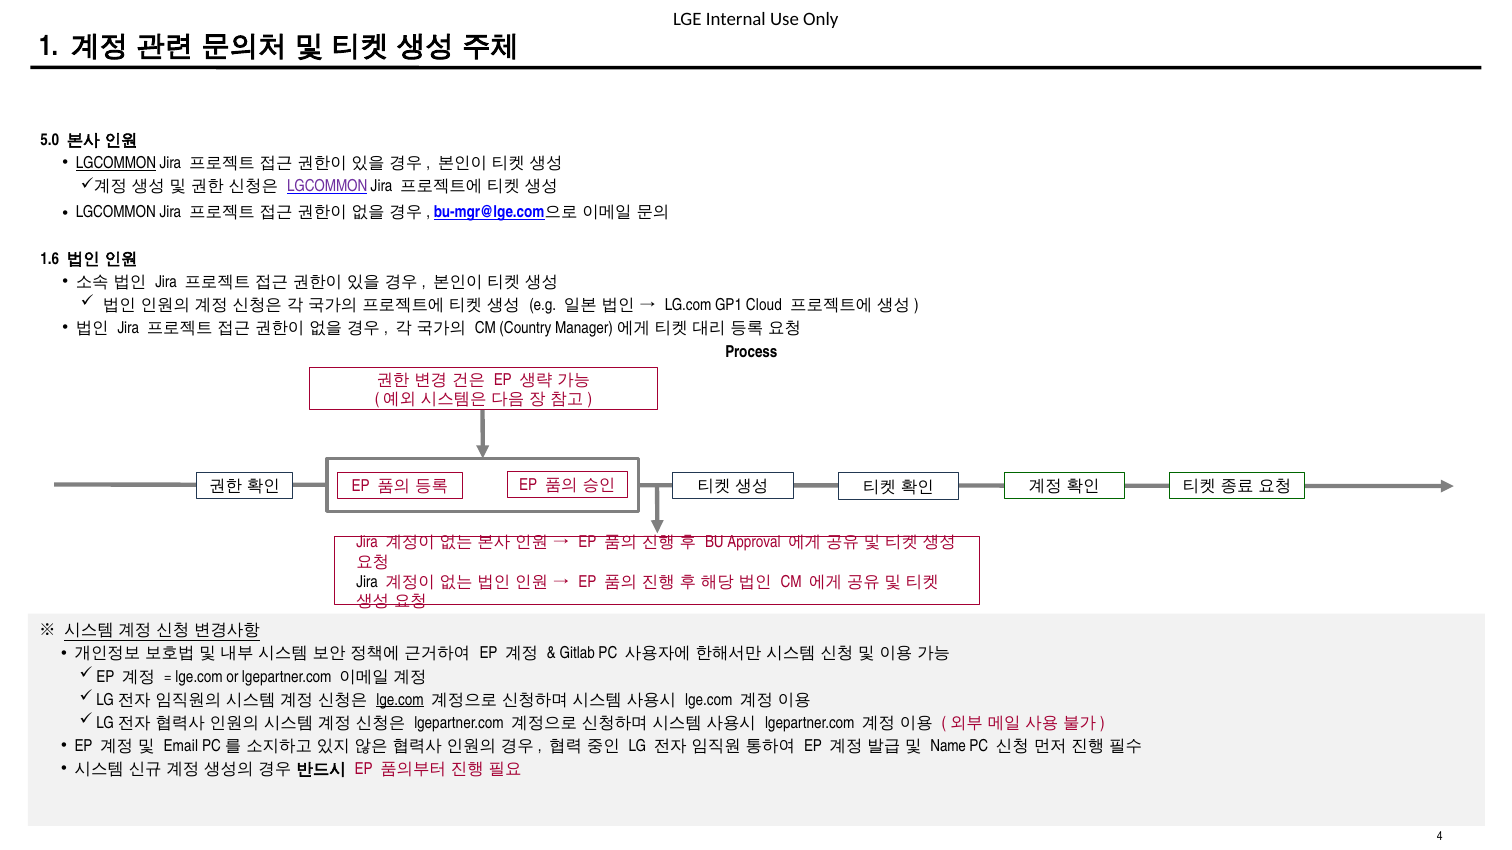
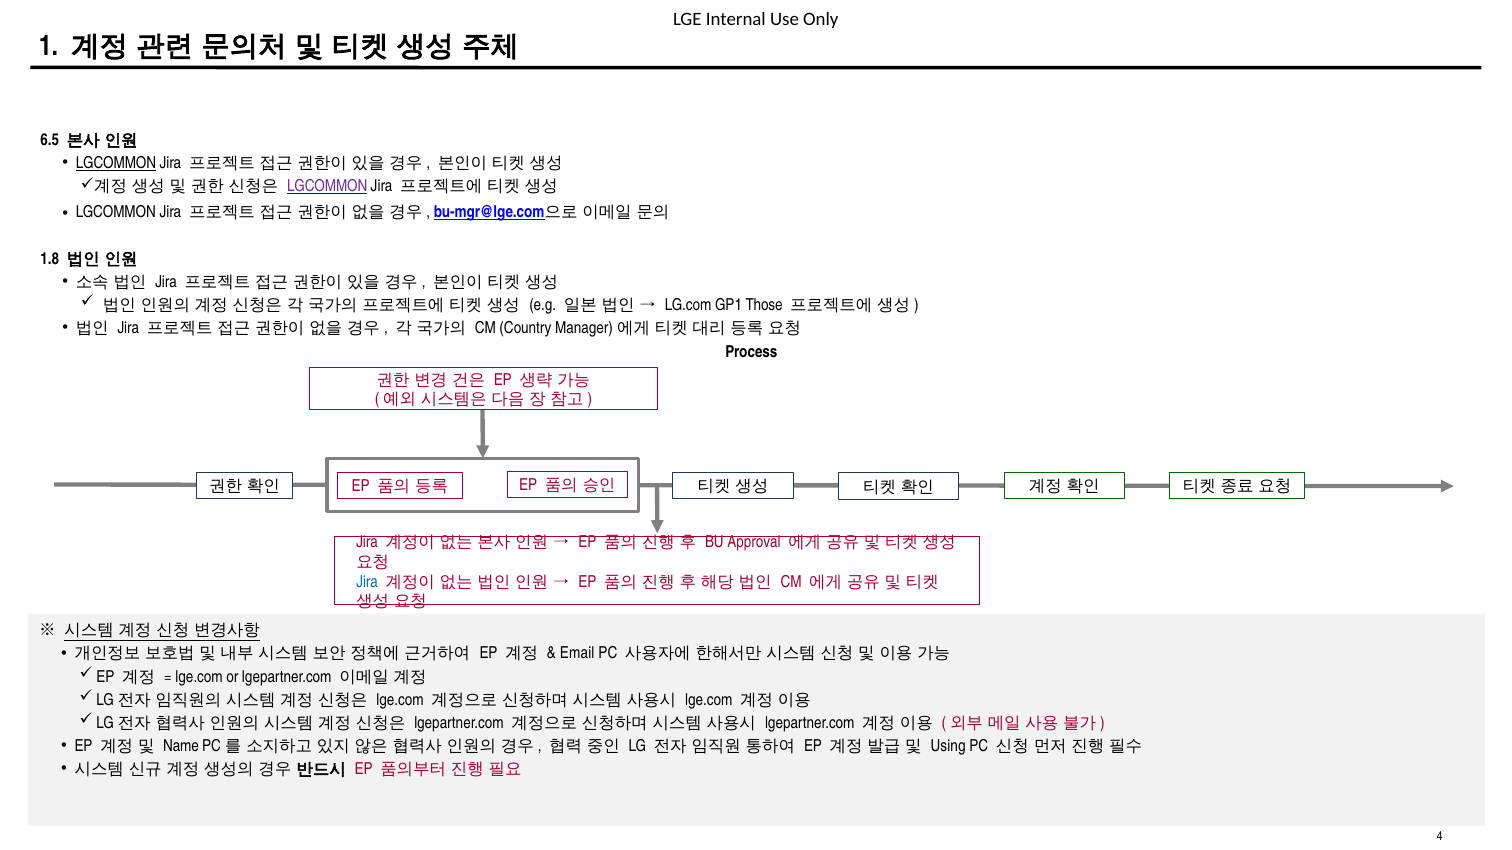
5.0: 5.0 -> 6.5
1.6: 1.6 -> 1.8
Cloud: Cloud -> Those
Jira at (367, 582) colour: black -> blue
Gitlab: Gitlab -> Email
lge.com at (400, 700) underline: present -> none
Email: Email -> Name
Name: Name -> Using
